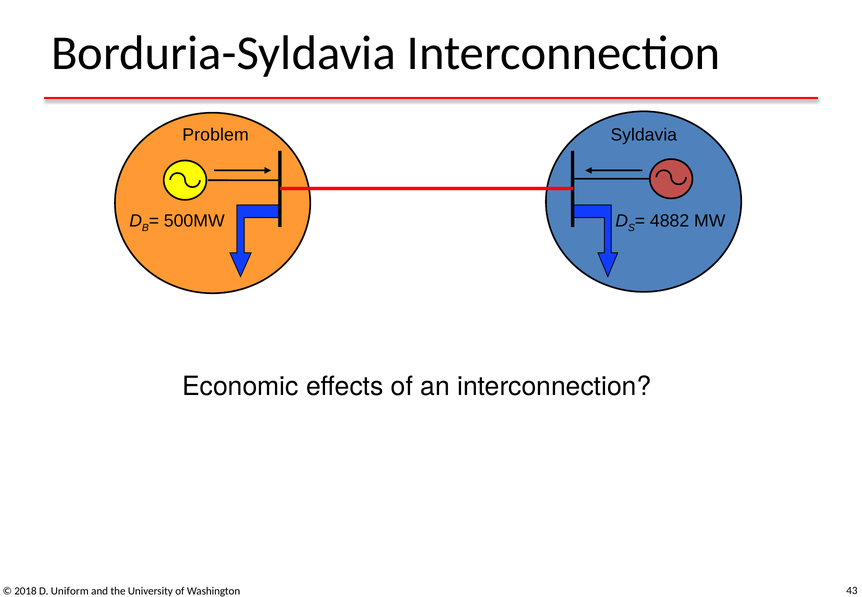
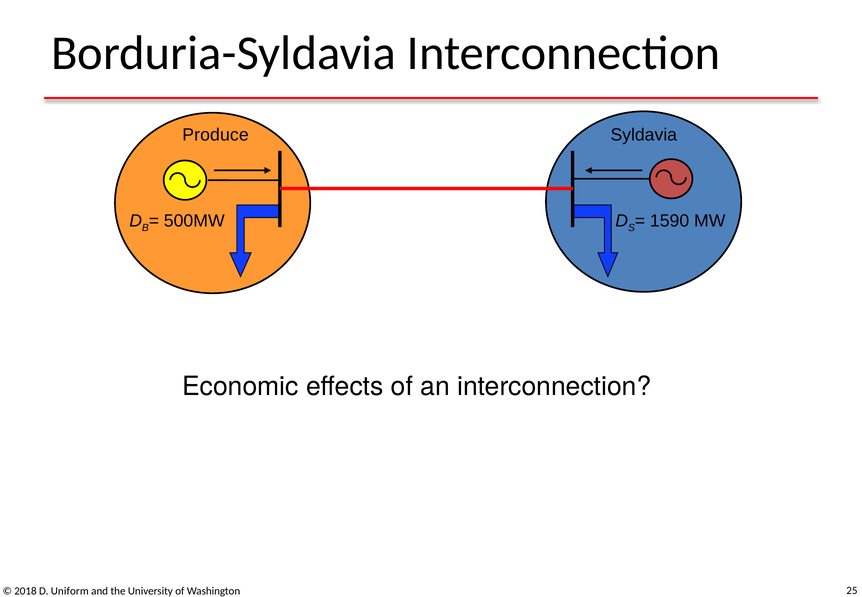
Problem: Problem -> Produce
4882: 4882 -> 1590
43: 43 -> 25
